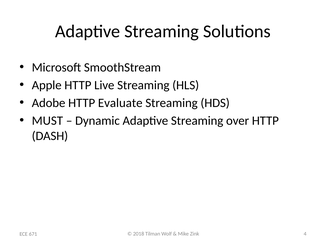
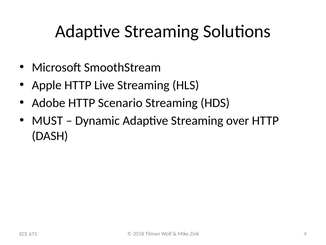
Evaluate: Evaluate -> Scenario
